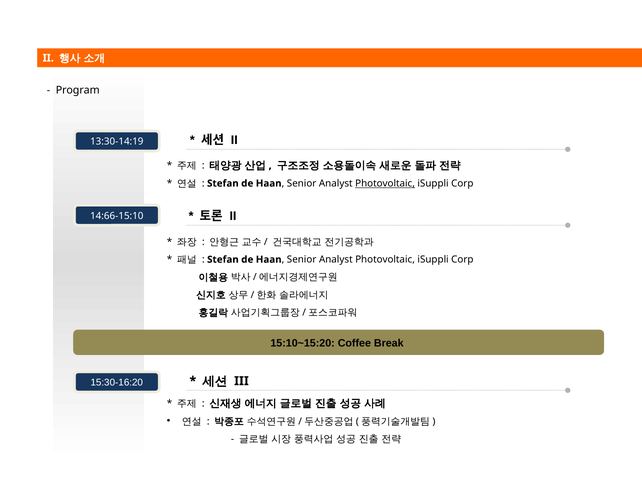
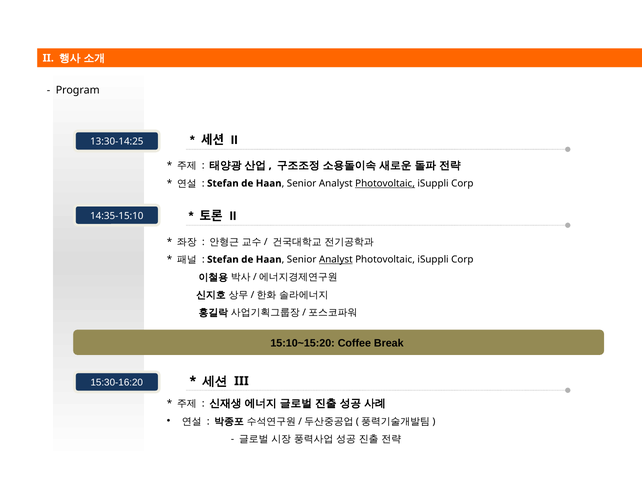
13:30-14:19: 13:30-14:19 -> 13:30-14:25
14:66-15:10: 14:66-15:10 -> 14:35-15:10
Analyst at (336, 260) underline: none -> present
